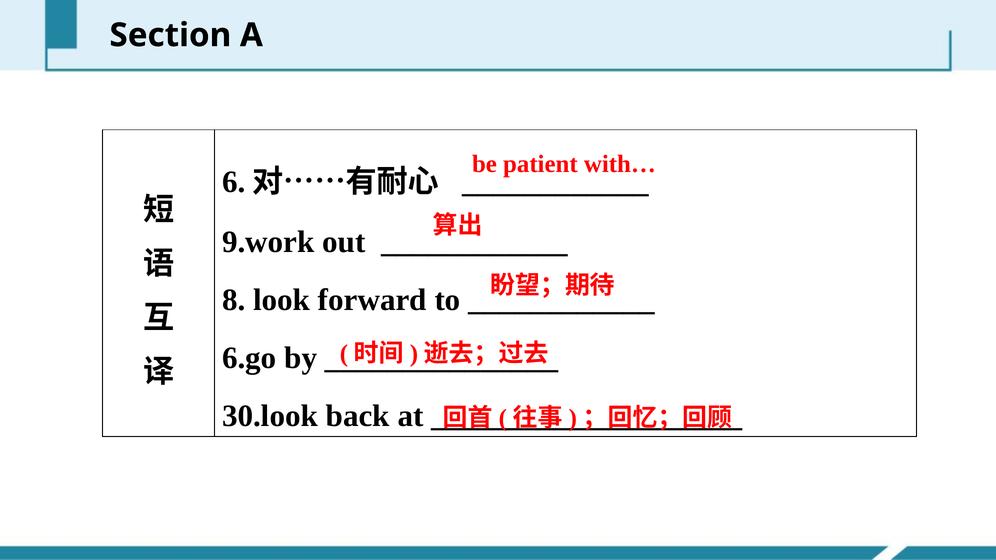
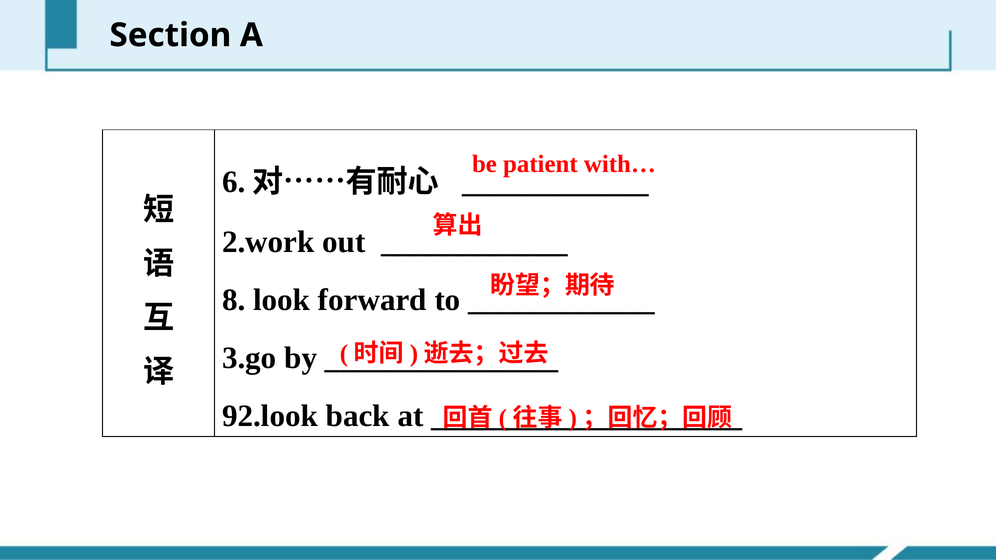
9.work: 9.work -> 2.work
6.go: 6.go -> 3.go
30.look: 30.look -> 92.look
